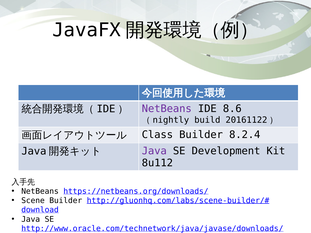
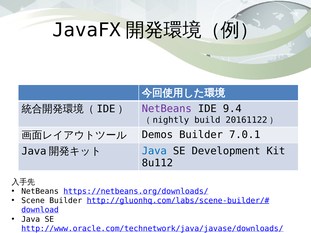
8.6: 8.6 -> 9.4
Class: Class -> Demos
8.2.4: 8.2.4 -> 7.0.1
Java at (154, 151) colour: purple -> blue
